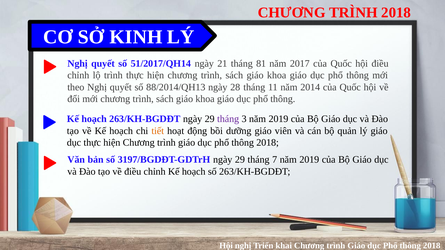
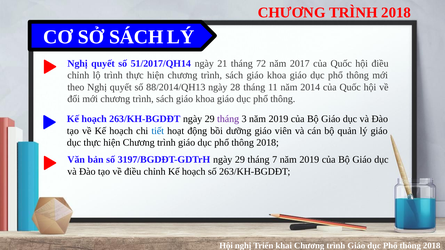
SỞ KINH: KINH -> SÁCH
81: 81 -> 72
tiết colour: orange -> blue
